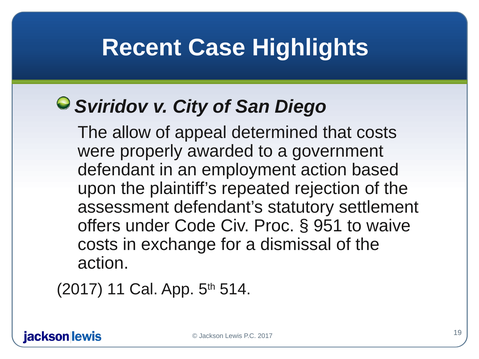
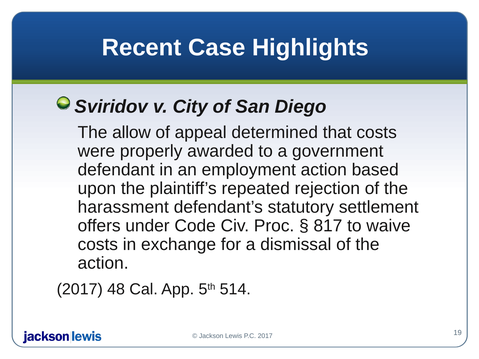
assessment: assessment -> harassment
951: 951 -> 817
11: 11 -> 48
